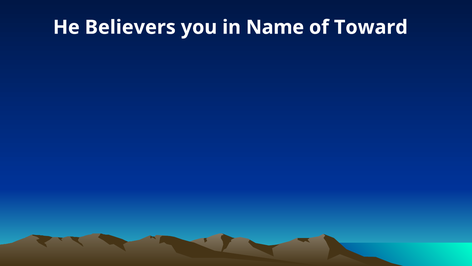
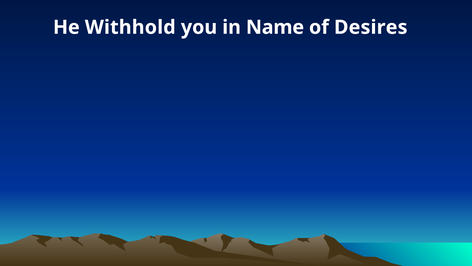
Believers: Believers -> Withhold
Toward: Toward -> Desires
